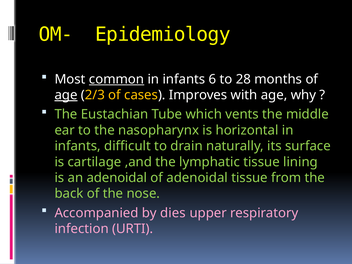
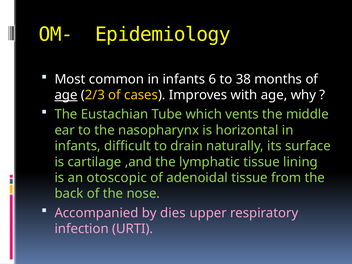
common underline: present -> none
28: 28 -> 38
an adenoidal: adenoidal -> otoscopic
